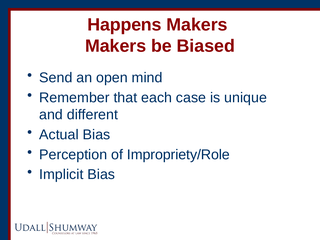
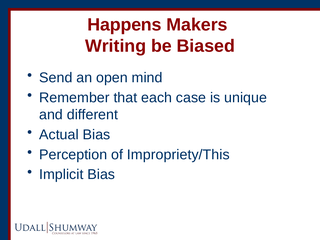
Makers at (116, 46): Makers -> Writing
Impropriety/Role: Impropriety/Role -> Impropriety/This
